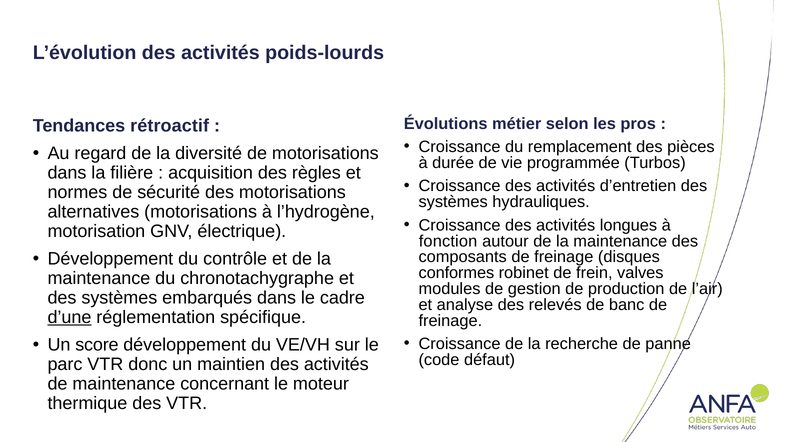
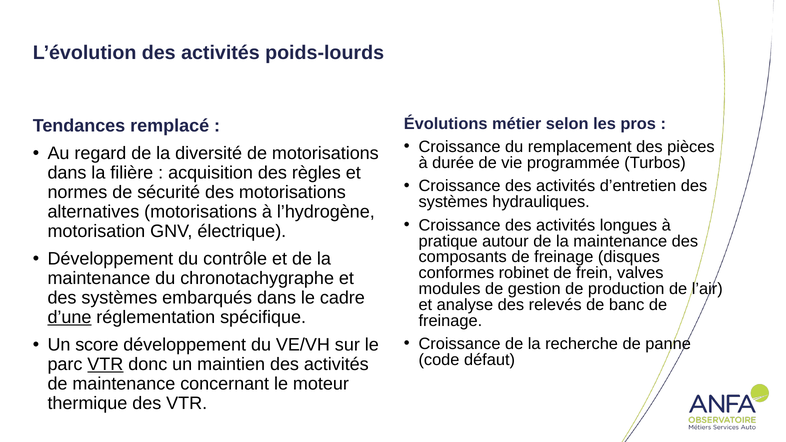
rétroactif: rétroactif -> remplacé
fonction: fonction -> pratique
VTR at (105, 364) underline: none -> present
